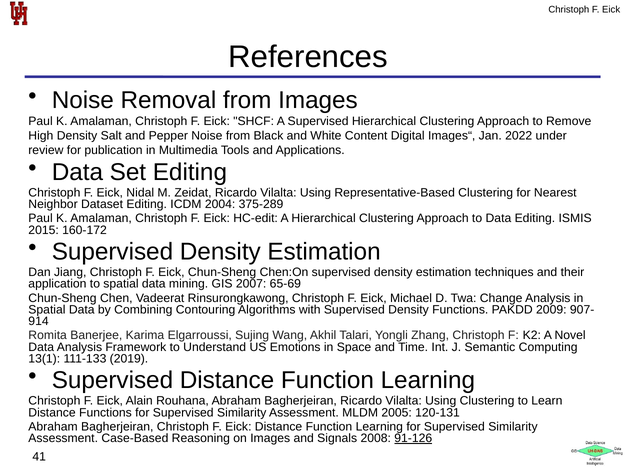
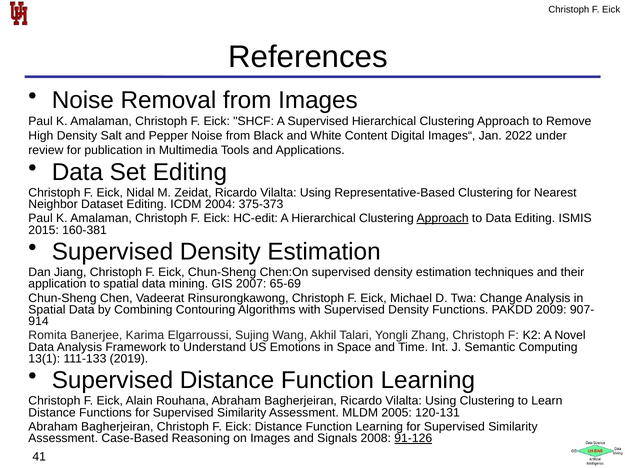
375-289: 375-289 -> 375-373
Approach at (443, 219) underline: none -> present
160-172: 160-172 -> 160-381
